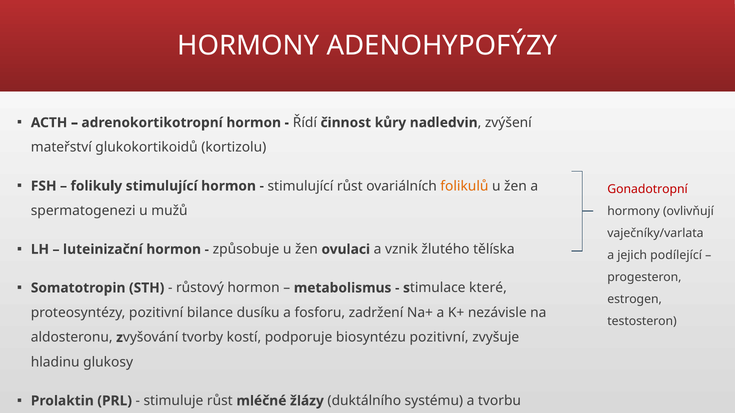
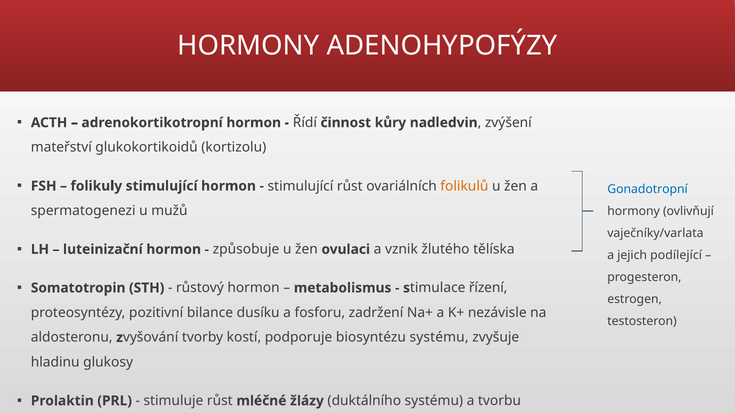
Gonadotropní colour: red -> blue
které: které -> řízení
biosyntézu pozitivní: pozitivní -> systému
